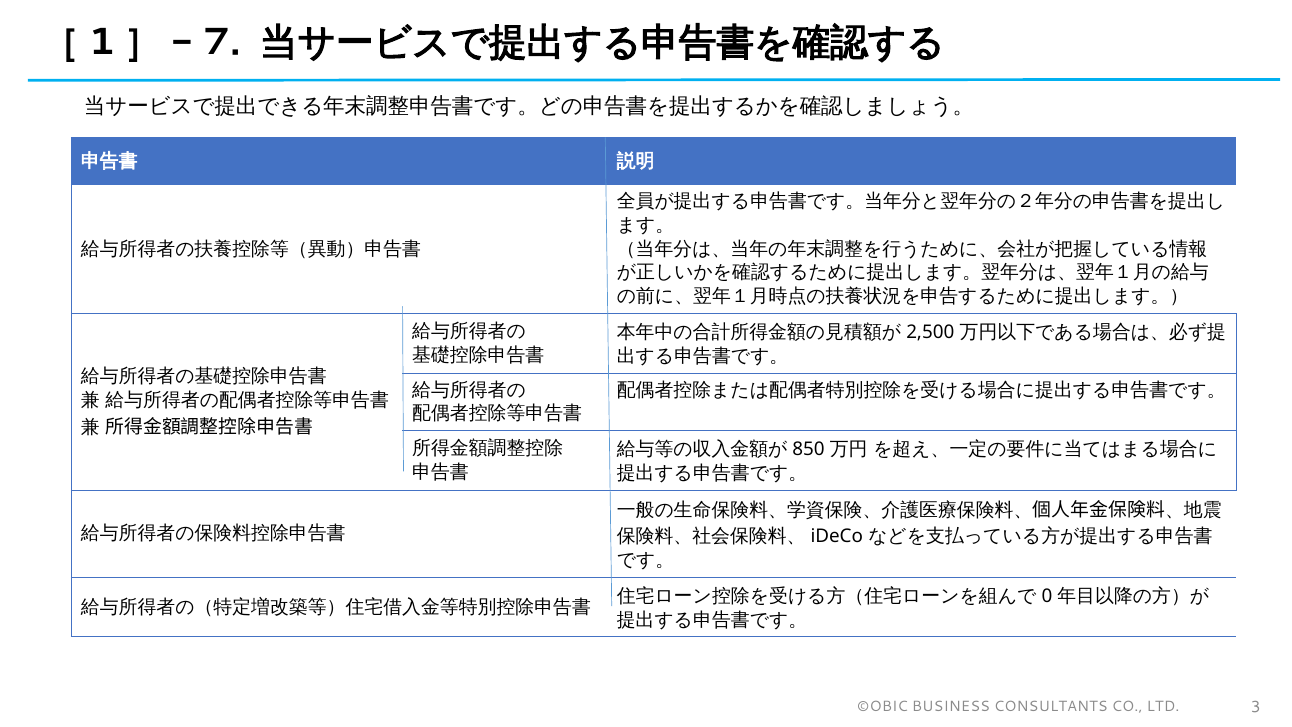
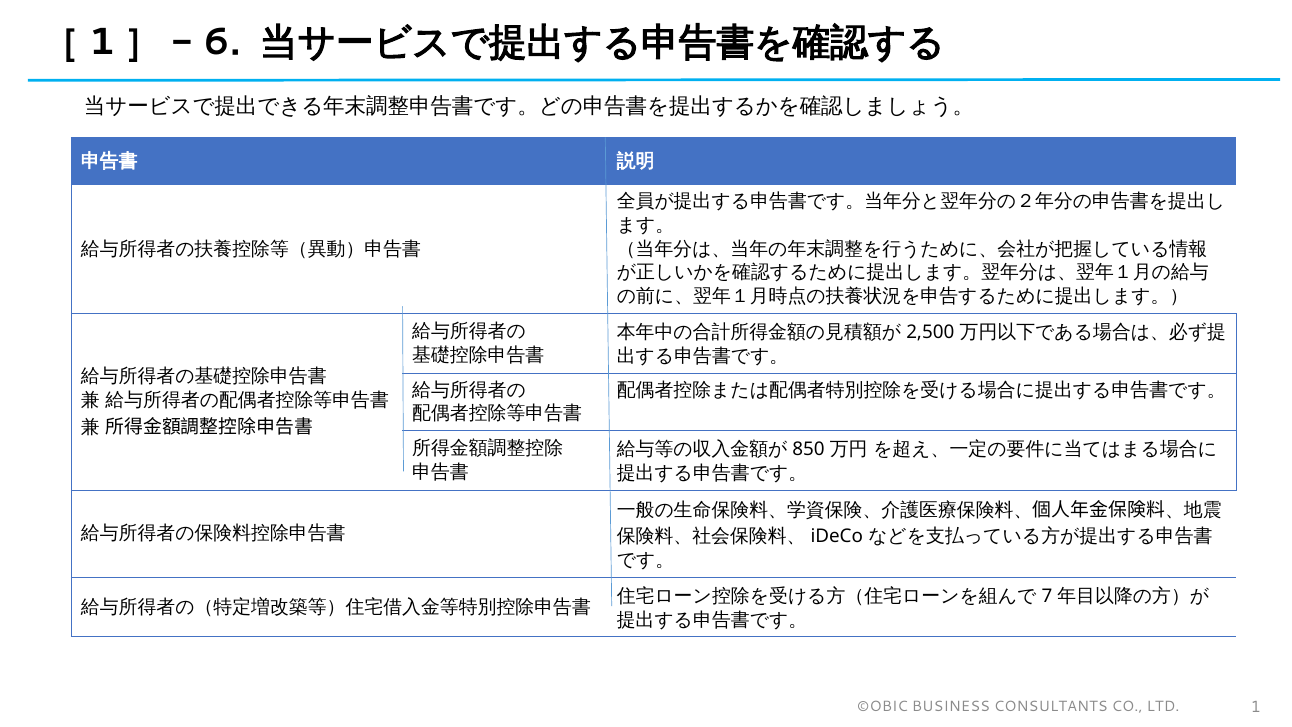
7: 7 -> 6
0: 0 -> 7
3: 3 -> 1
